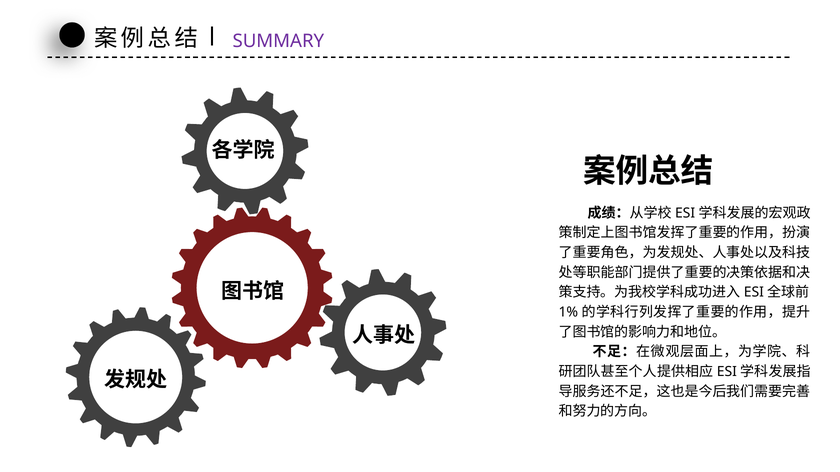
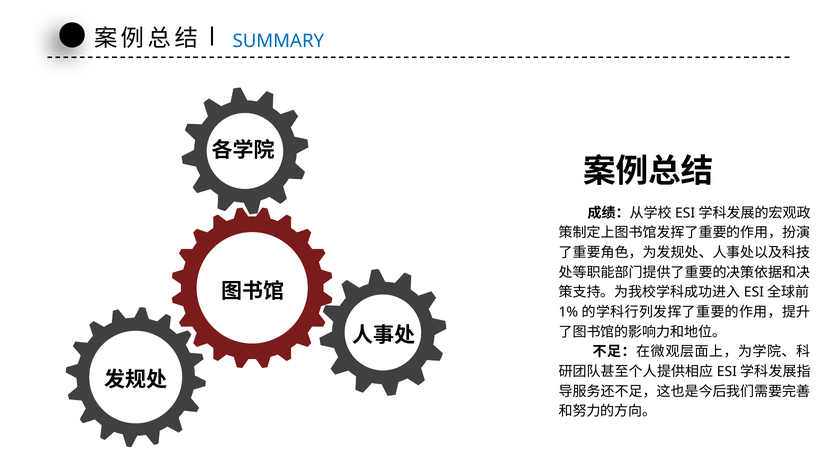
SUMMARY colour: purple -> blue
